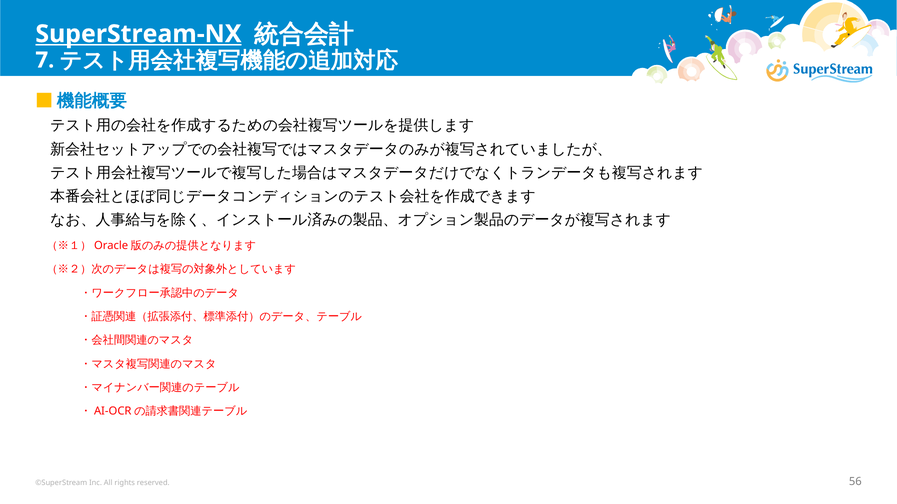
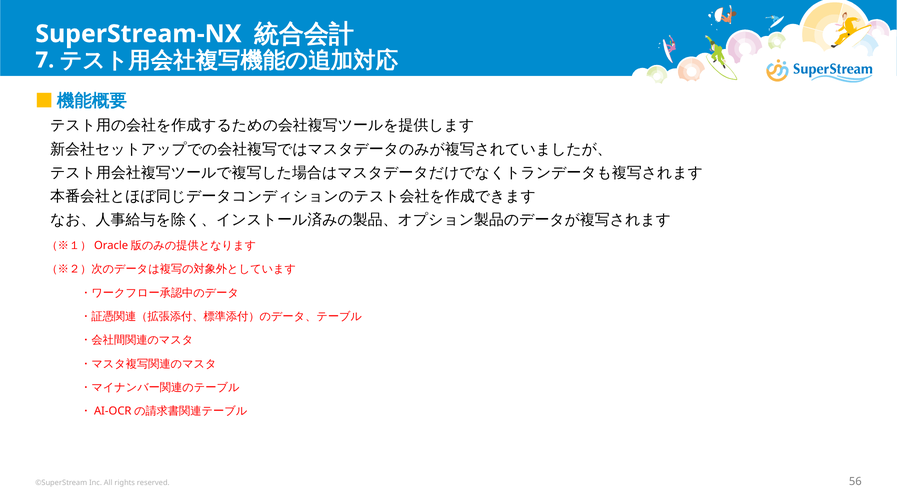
SuperStream-NX underline: present -> none
